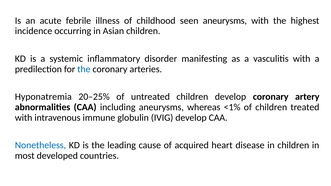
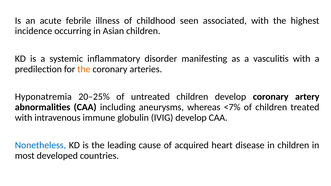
seen aneurysms: aneurysms -> associated
the at (84, 69) colour: blue -> orange
<1%: <1% -> <7%
